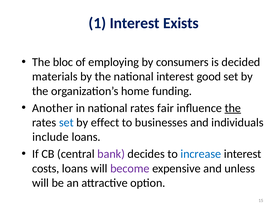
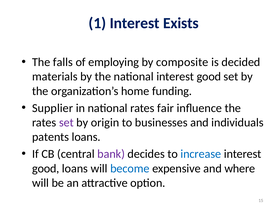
bloc: bloc -> falls
consumers: consumers -> composite
Another: Another -> Supplier
the at (233, 108) underline: present -> none
set at (66, 123) colour: blue -> purple
effect: effect -> origin
include: include -> patents
costs at (46, 168): costs -> good
become colour: purple -> blue
unless: unless -> where
